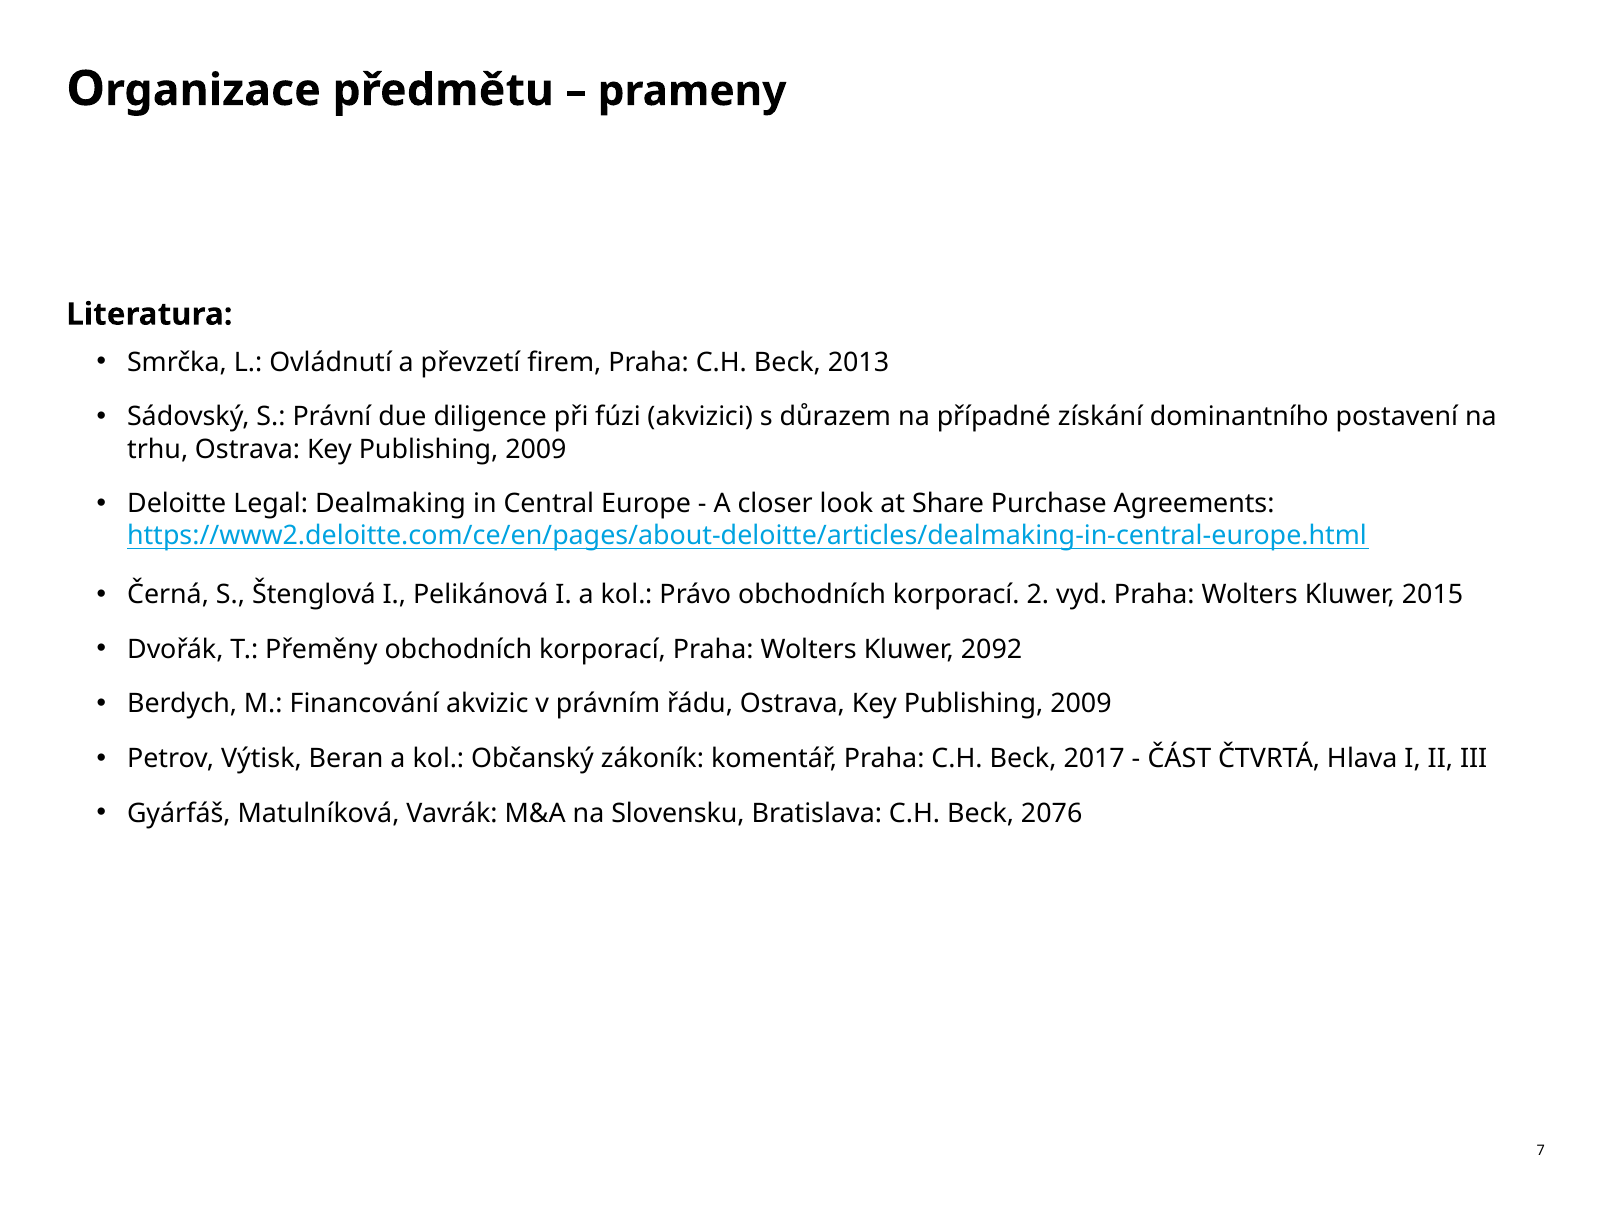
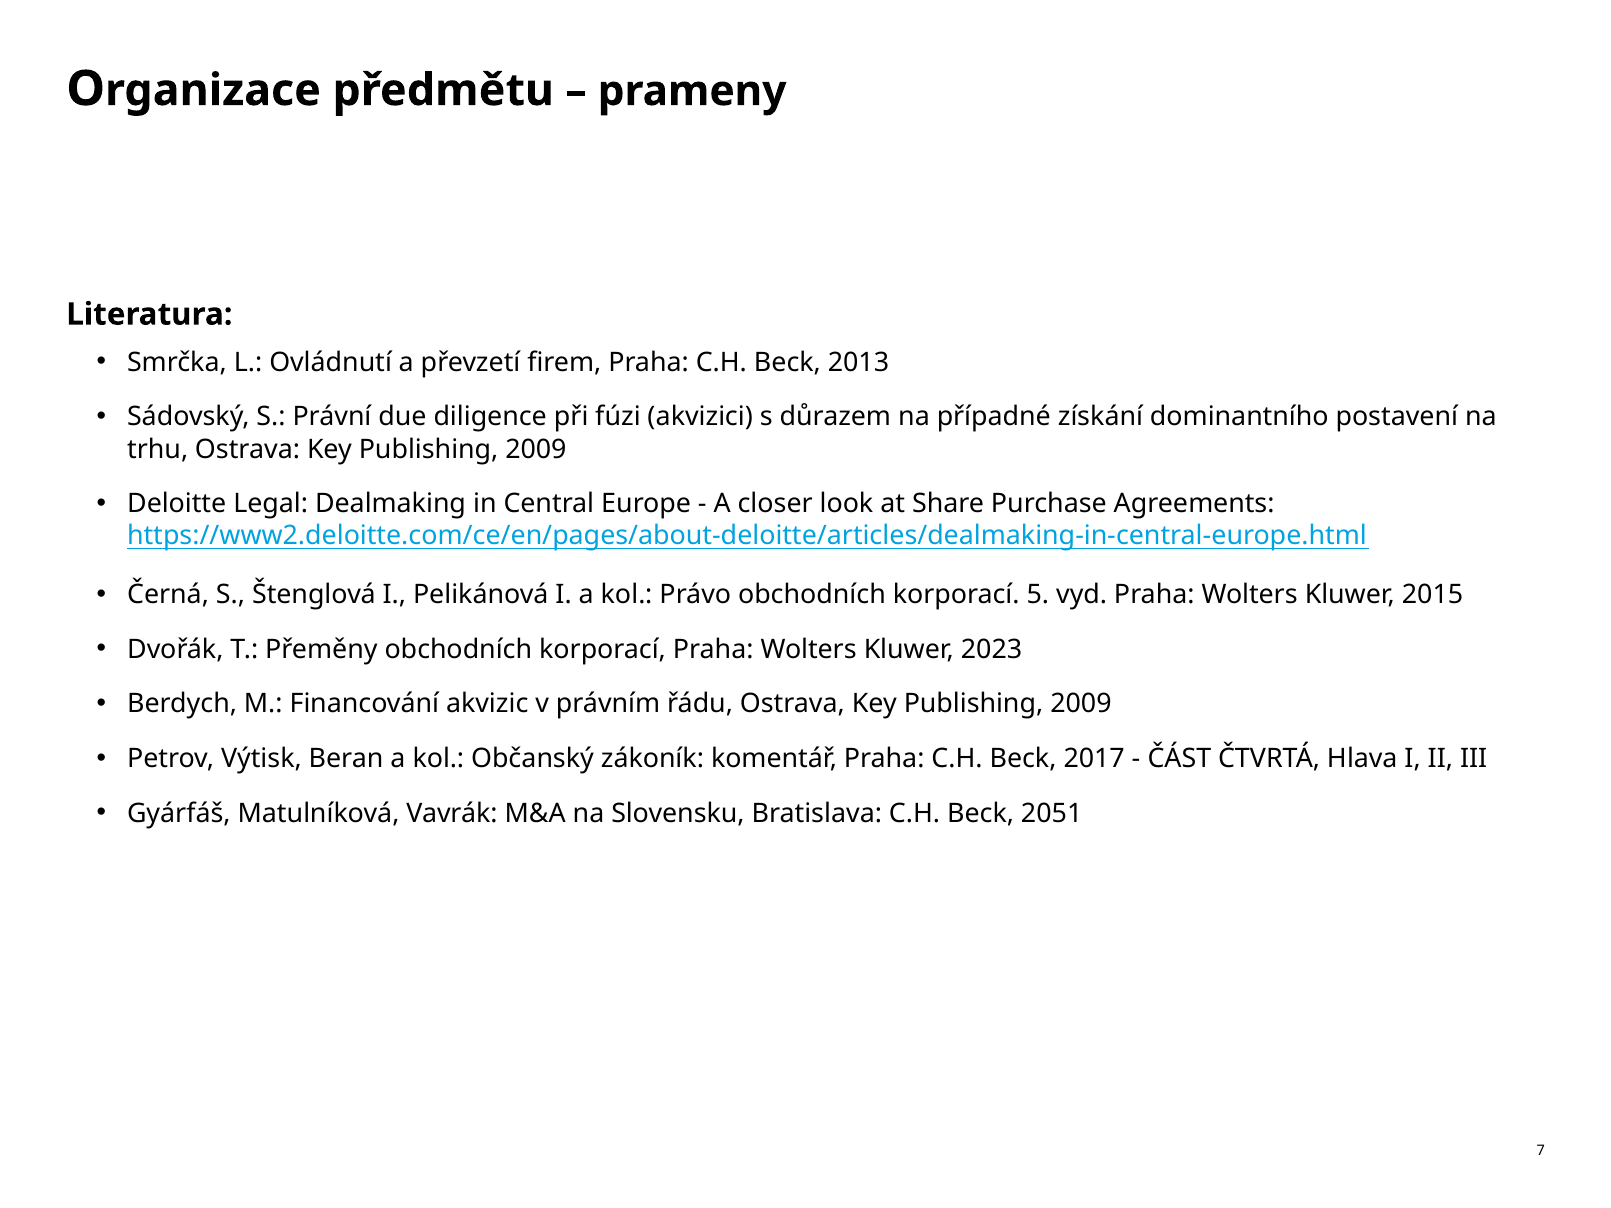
2: 2 -> 5
2092: 2092 -> 2023
2076: 2076 -> 2051
